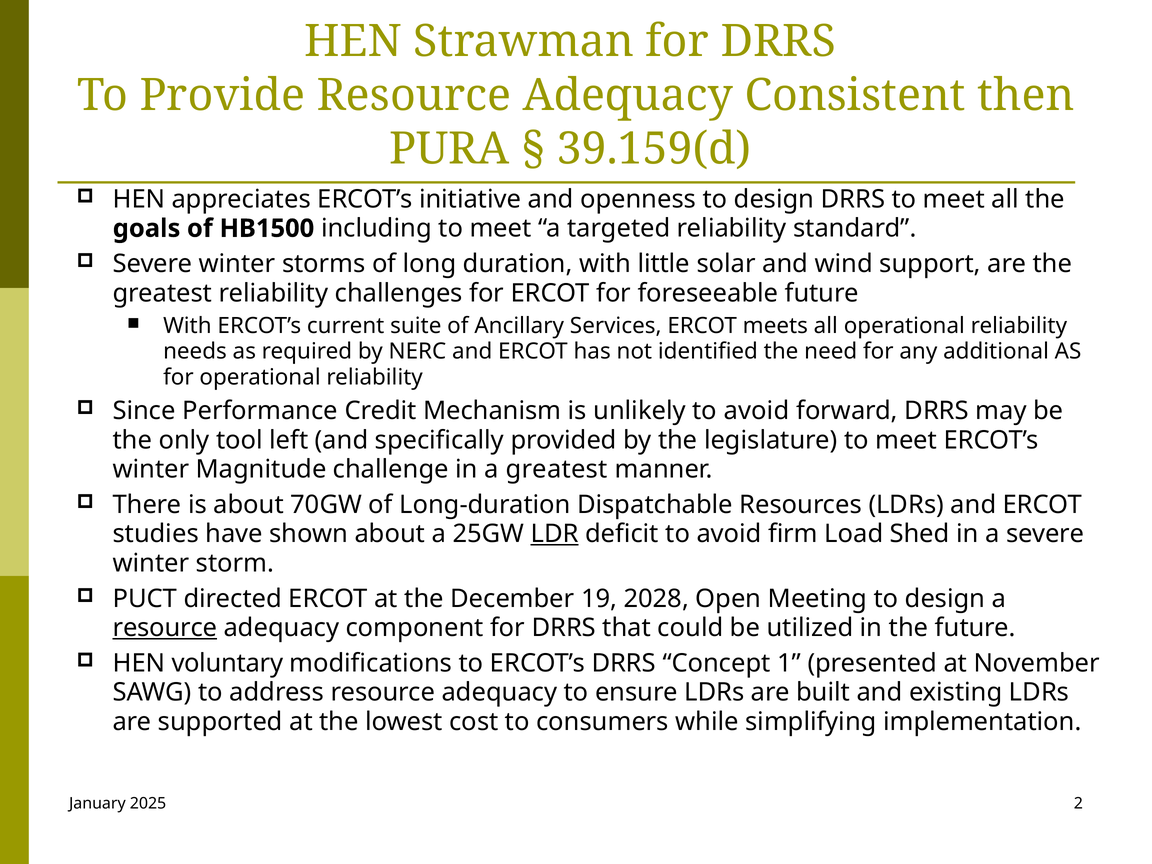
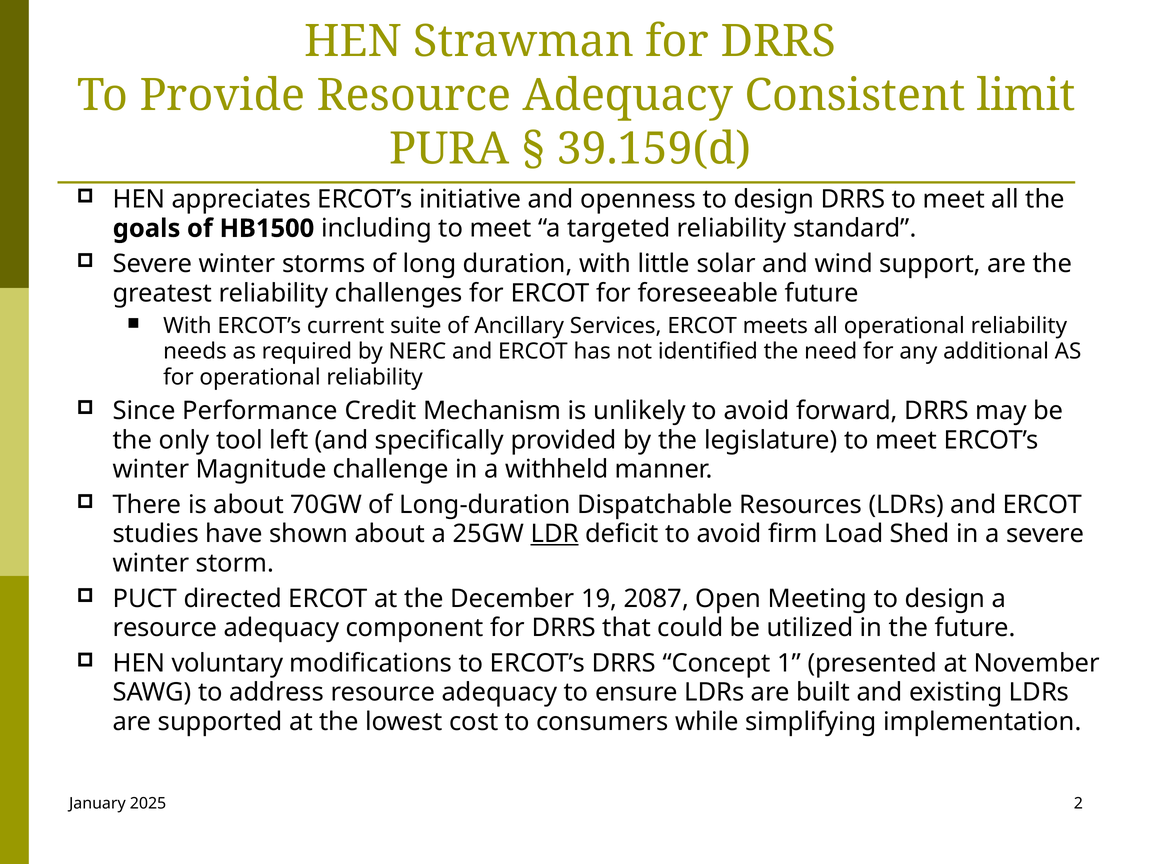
then: then -> limit
a greatest: greatest -> withheld
2028: 2028 -> 2087
resource at (165, 628) underline: present -> none
